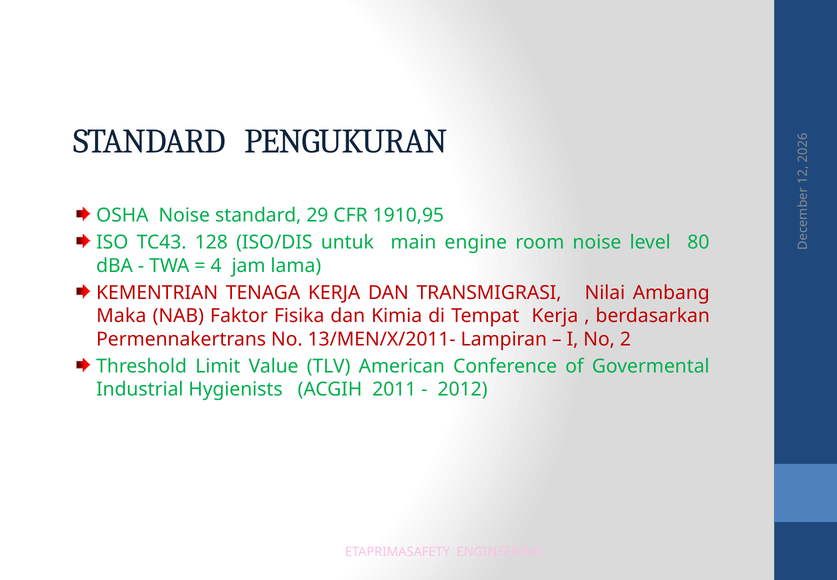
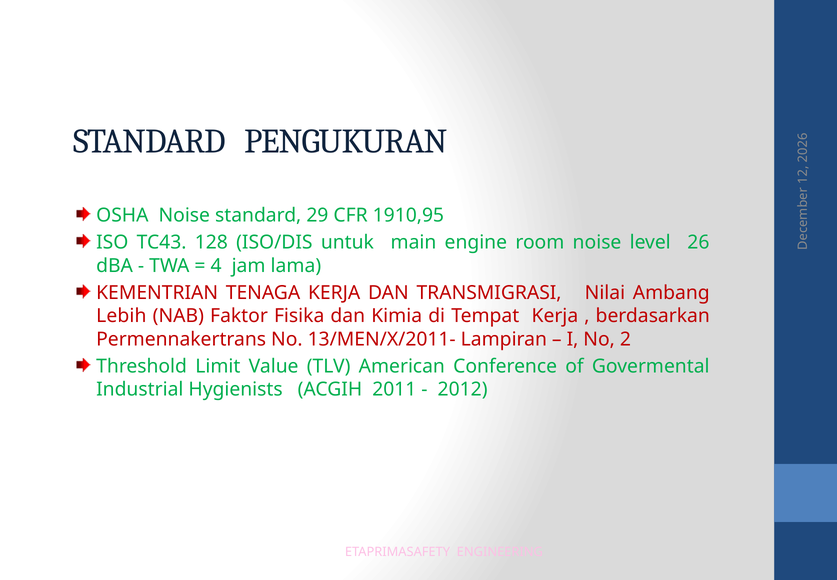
80: 80 -> 26
Maka: Maka -> Lebih
